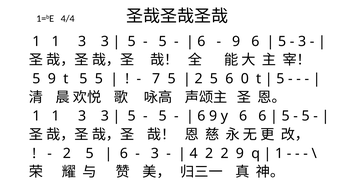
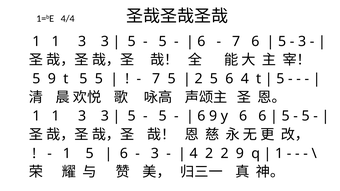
9 at (236, 41): 9 -> 7
6 0: 0 -> 4
2 at (67, 154): 2 -> 1
